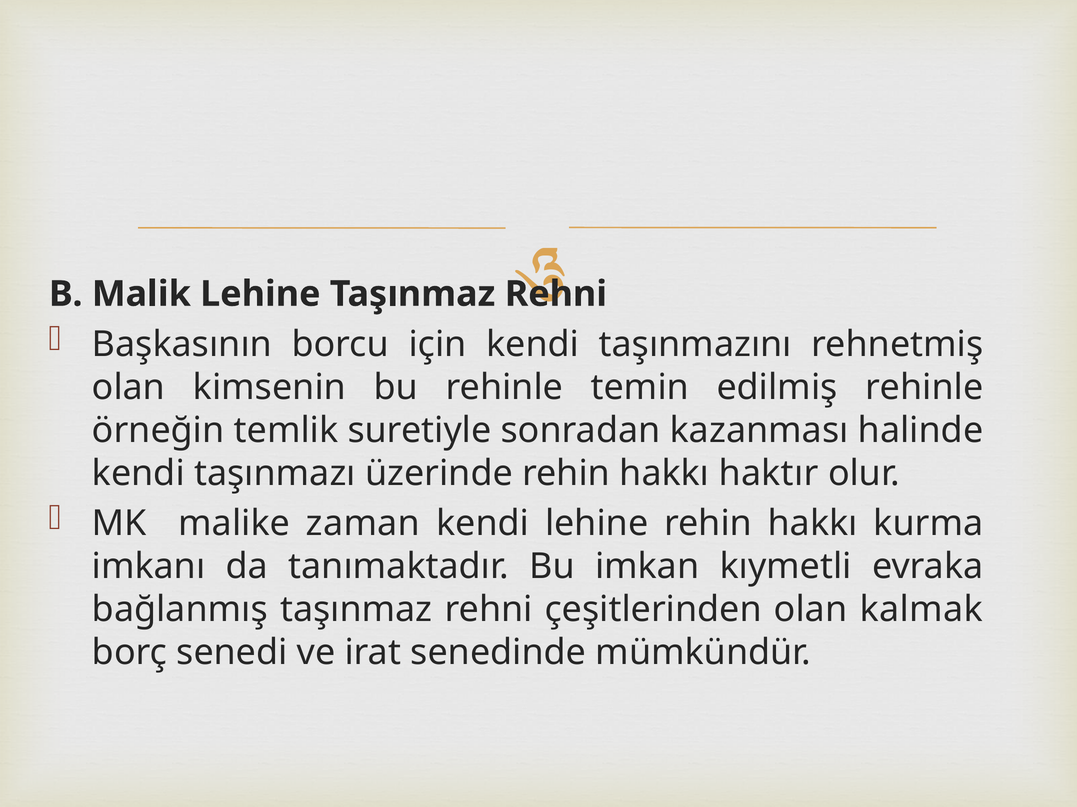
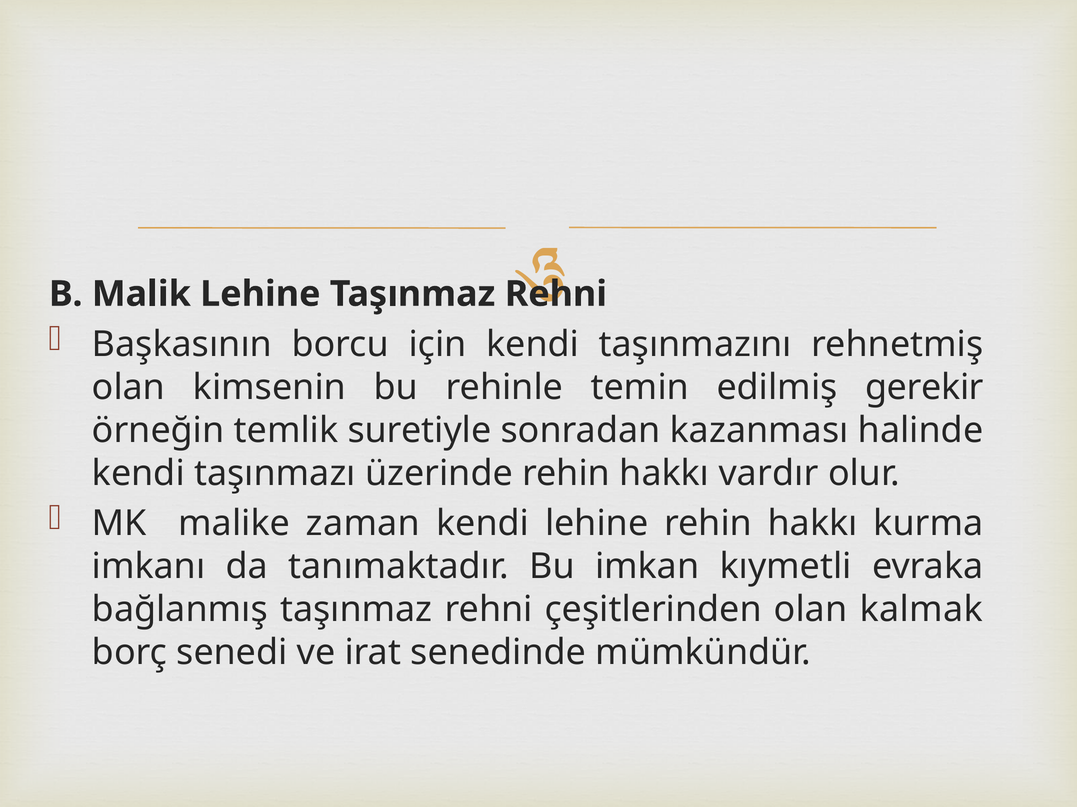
edilmiş rehinle: rehinle -> gerekir
haktır: haktır -> vardır
